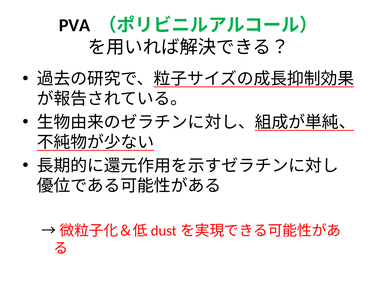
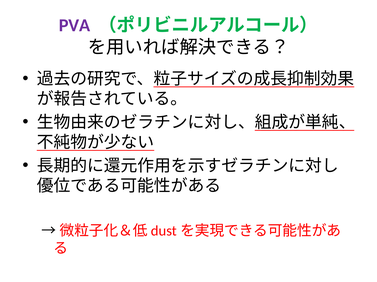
PVA colour: black -> purple
